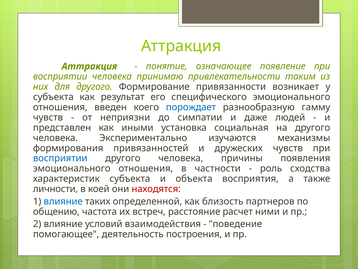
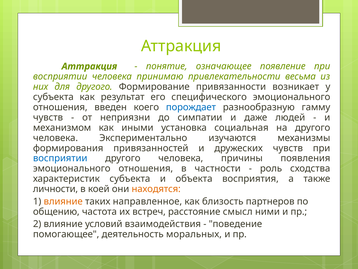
таким: таким -> весьма
представлен: представлен -> механизмом
находятся colour: red -> orange
влияние at (63, 201) colour: blue -> orange
определенной: определенной -> направленное
расчет: расчет -> смысл
построения: построения -> моральных
